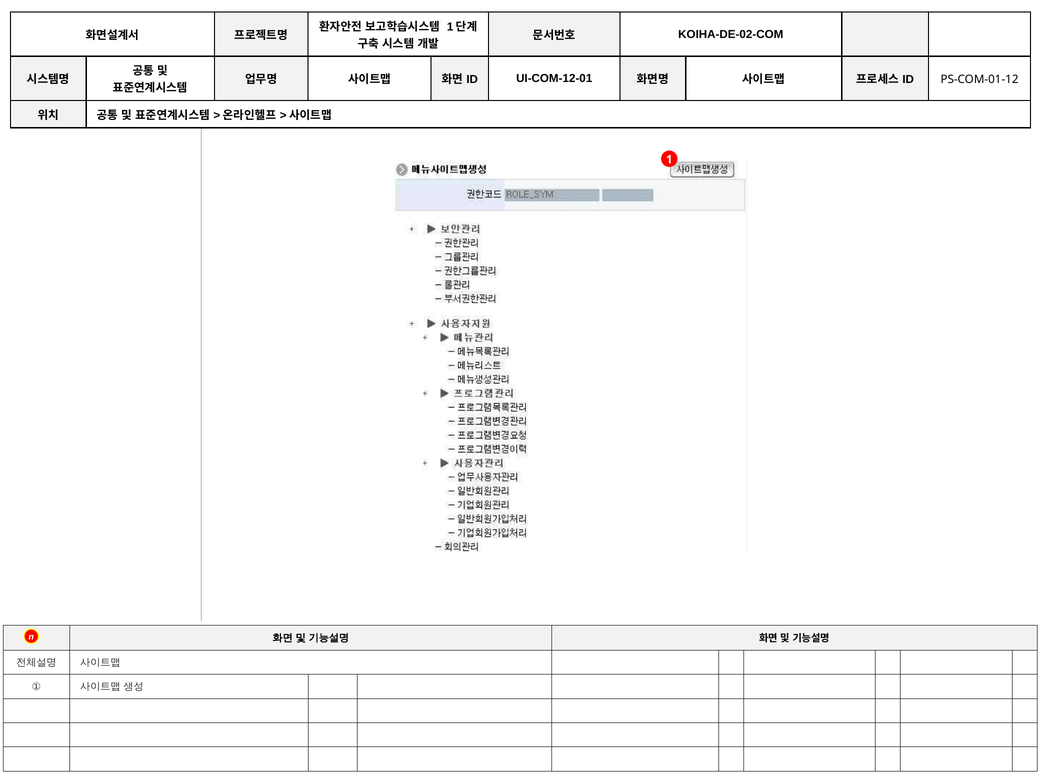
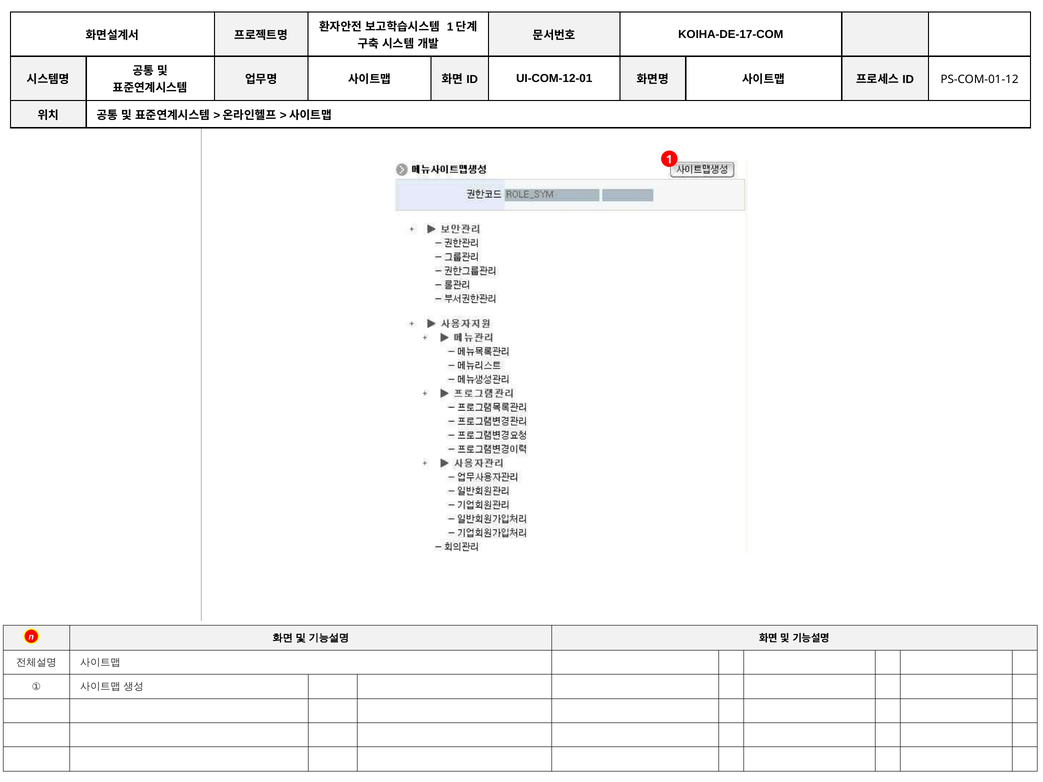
KOIHA-DE-02-COM: KOIHA-DE-02-COM -> KOIHA-DE-17-COM
